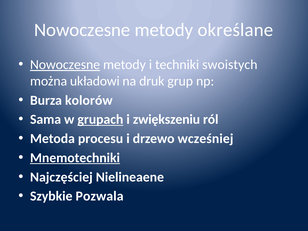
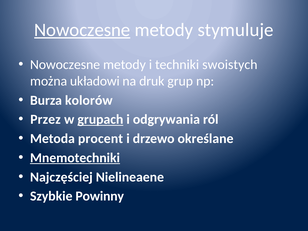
Nowoczesne at (82, 30) underline: none -> present
określane: określane -> stymuluje
Nowoczesne at (65, 65) underline: present -> none
Sama: Sama -> Przez
zwiększeniu: zwiększeniu -> odgrywania
procesu: procesu -> procent
wcześniej: wcześniej -> określane
Pozwala: Pozwala -> Powinny
